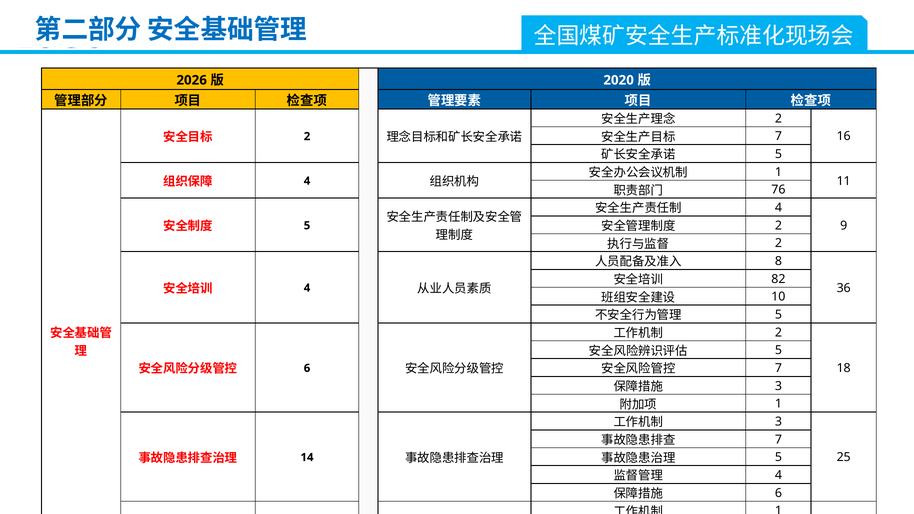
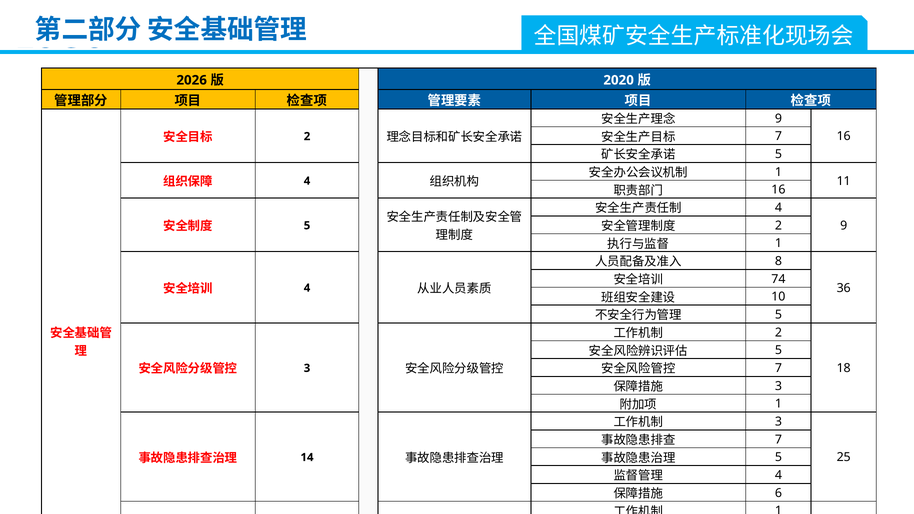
2 at (778, 119): 2 -> 9
76 at (778, 190): 76 -> 16
2 at (778, 243): 2 -> 1
82: 82 -> 74
6 at (307, 368): 6 -> 3
